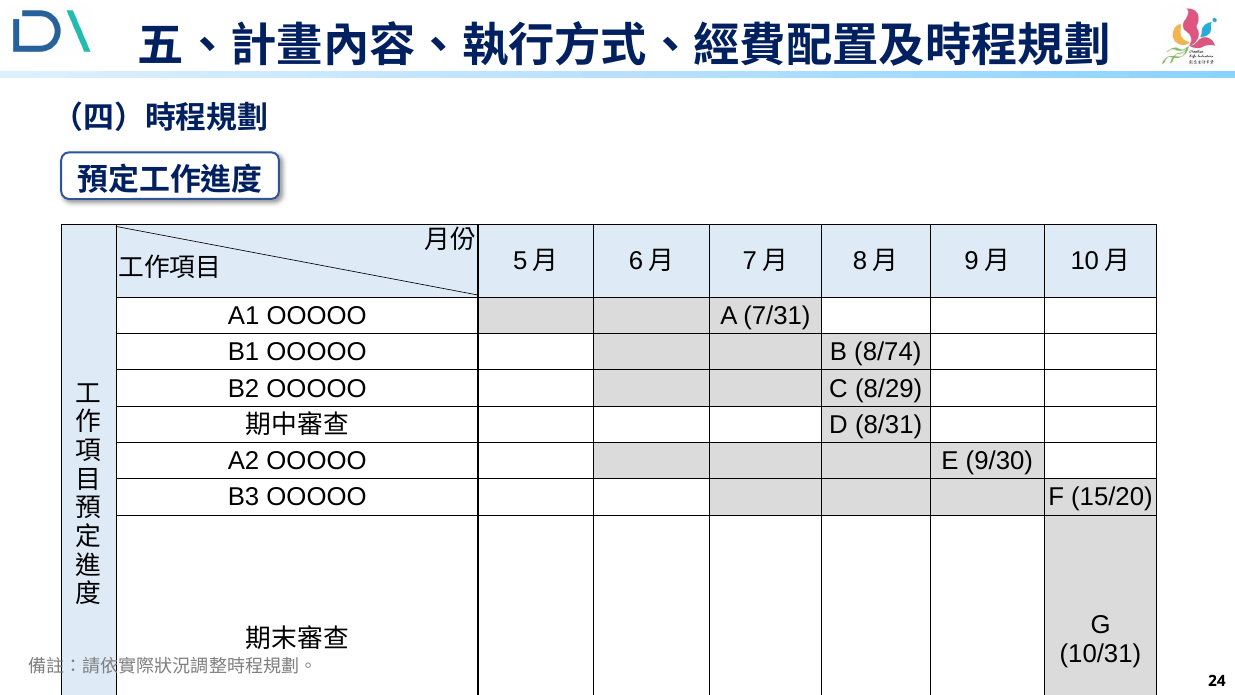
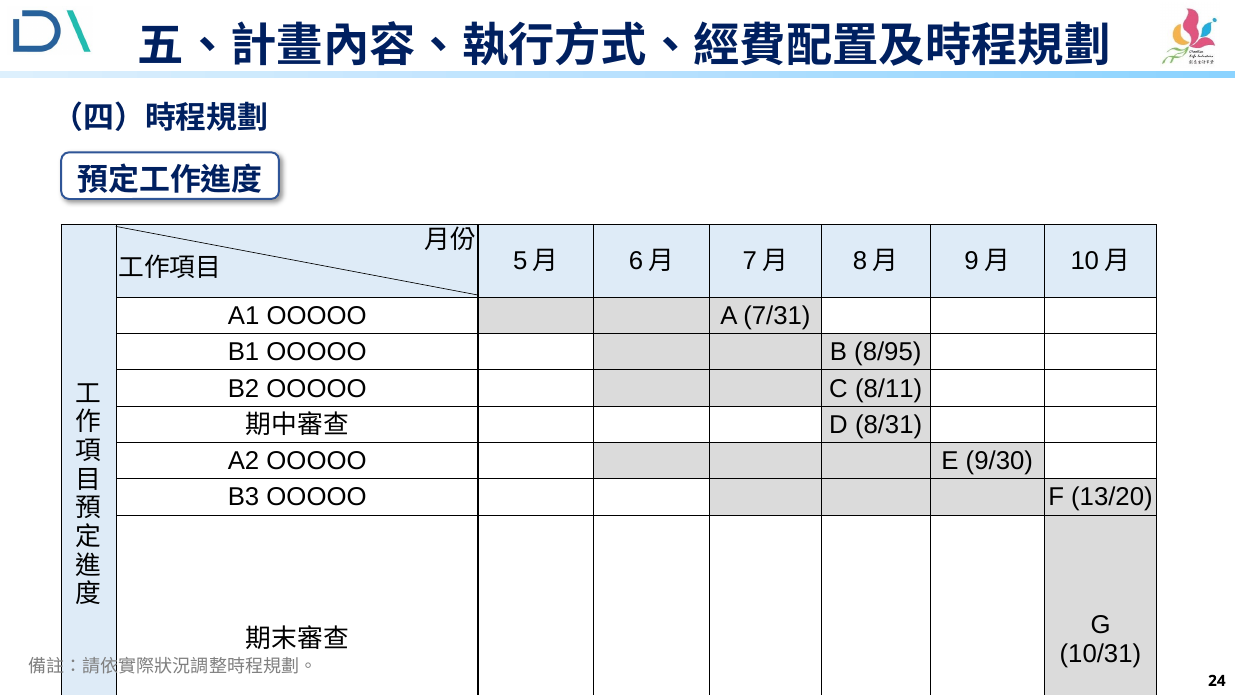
8/74: 8/74 -> 8/95
8/29: 8/29 -> 8/11
15/20: 15/20 -> 13/20
